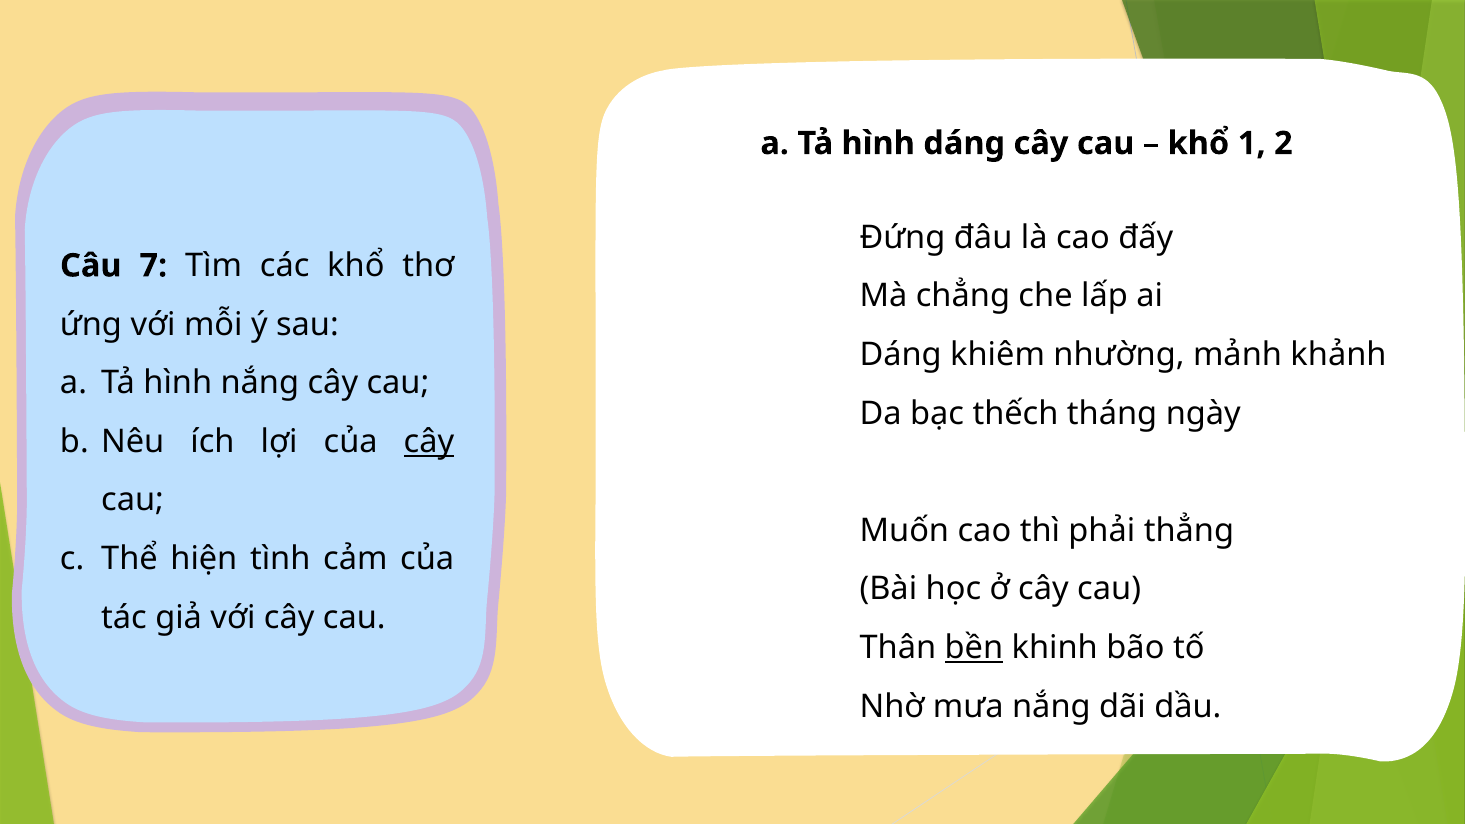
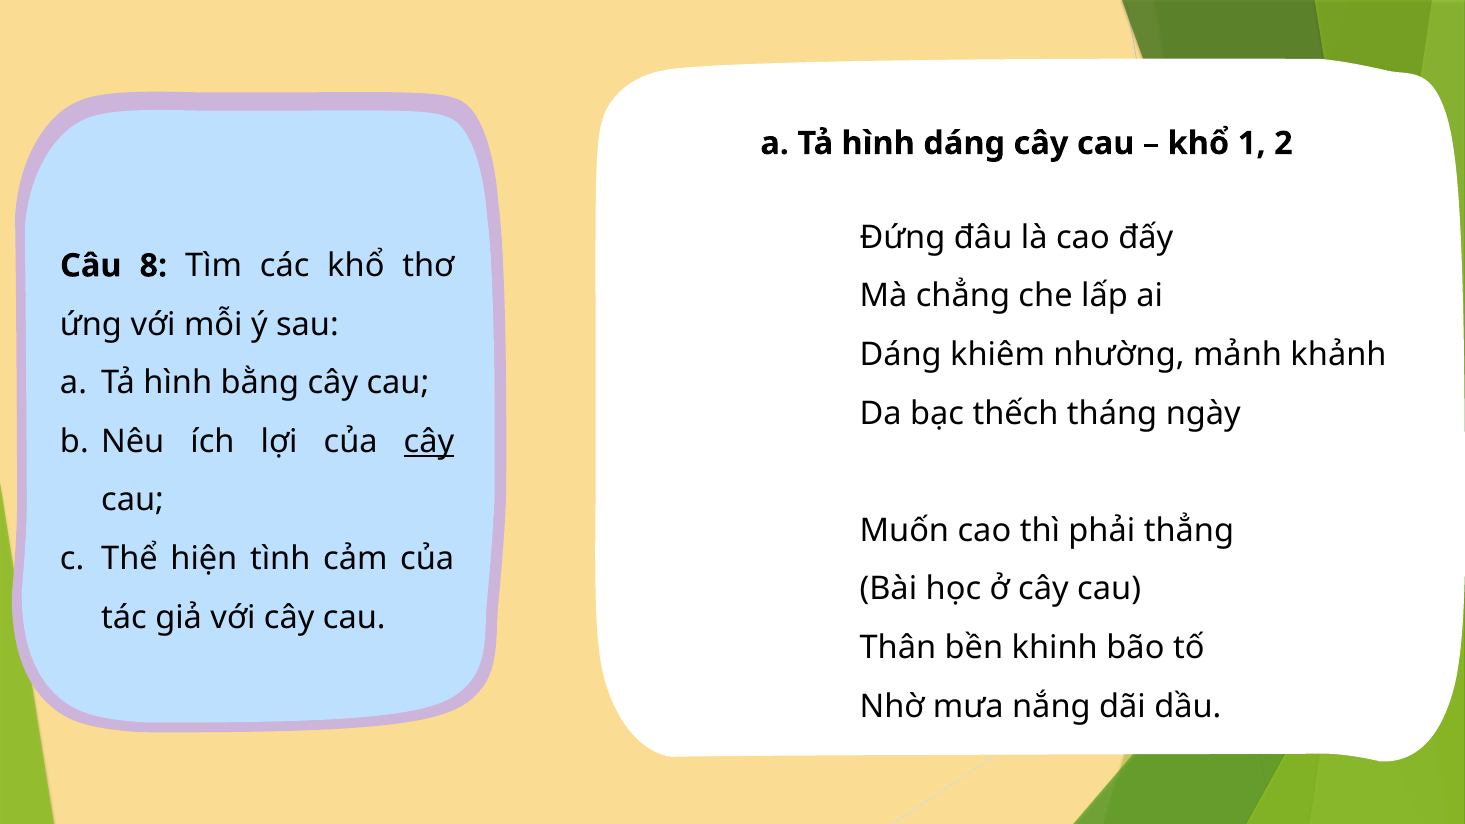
7: 7 -> 8
hình nắng: nắng -> bằng
bền underline: present -> none
